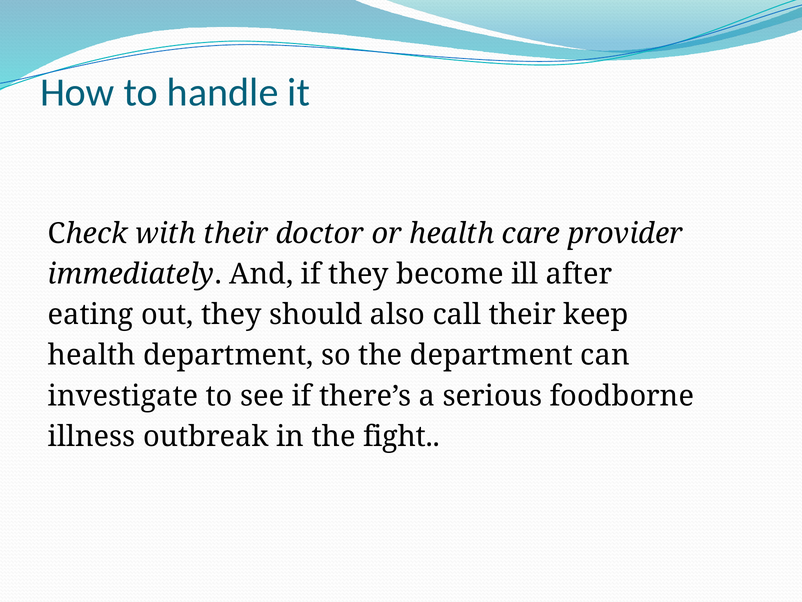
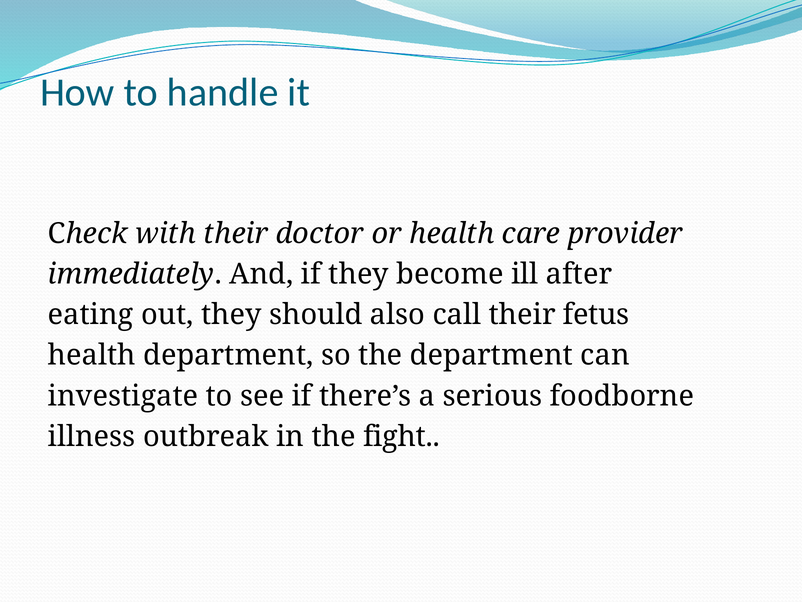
keep: keep -> fetus
